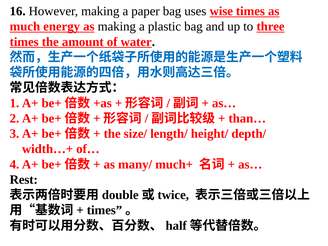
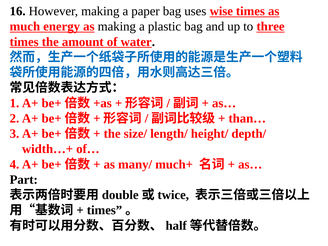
Rest: Rest -> Part
